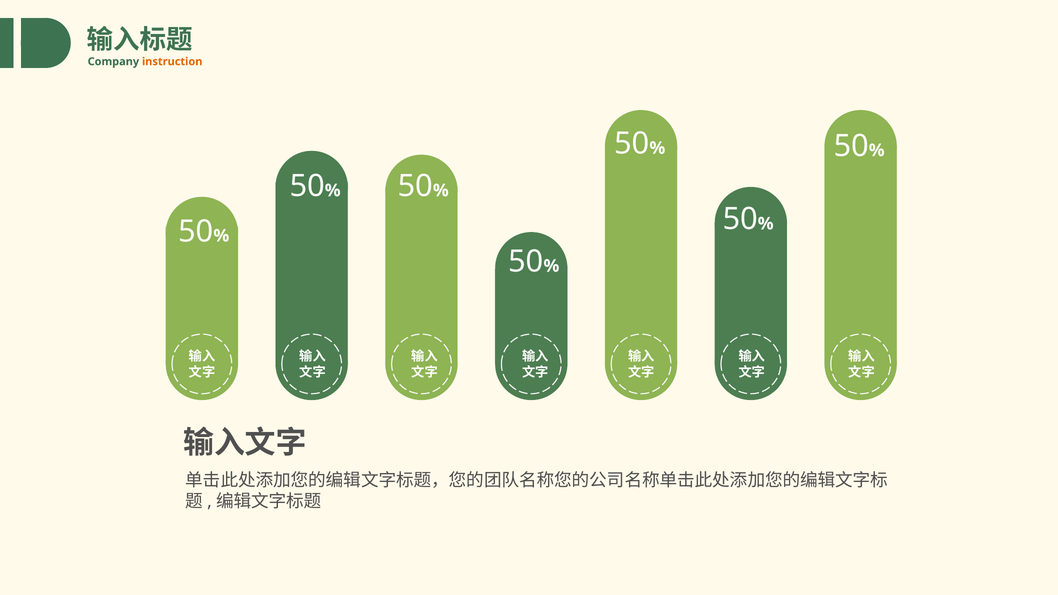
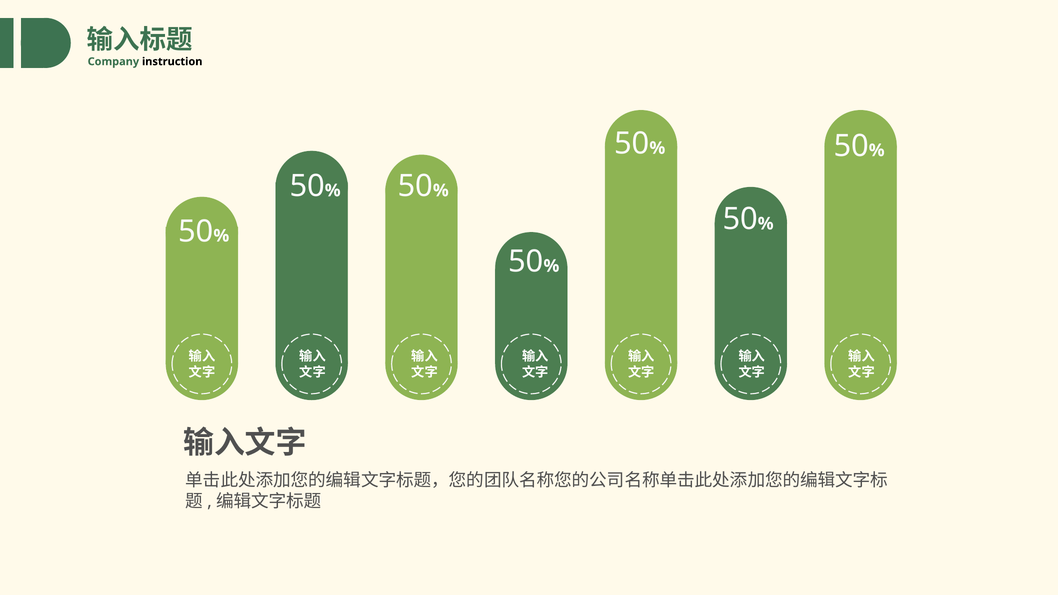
instruction colour: orange -> black
